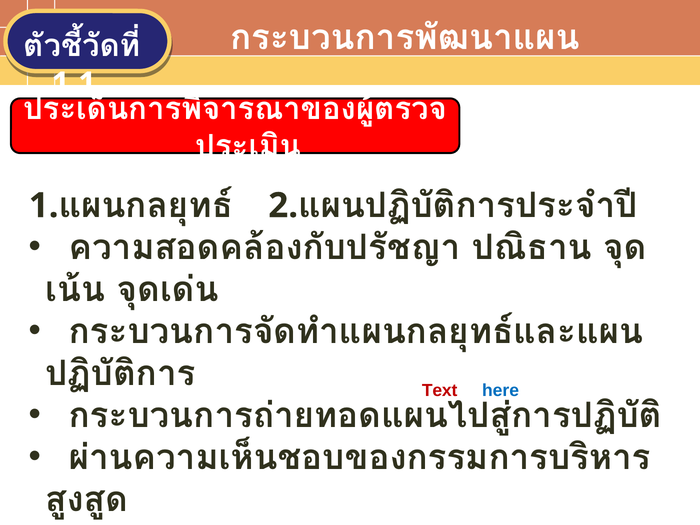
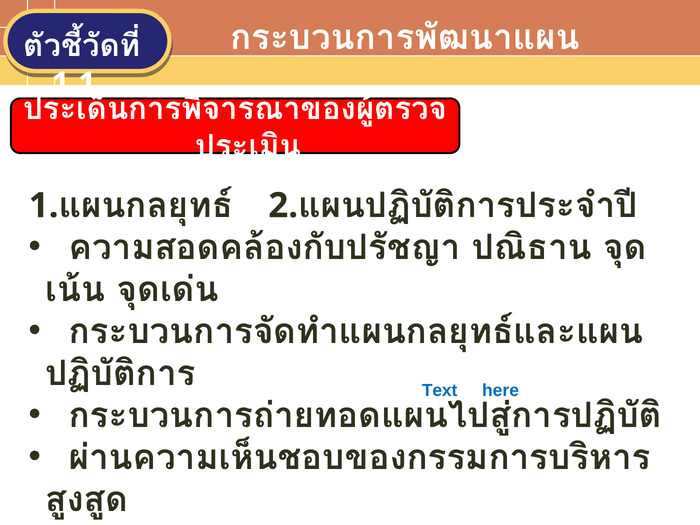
Text at (440, 390) colour: red -> blue
